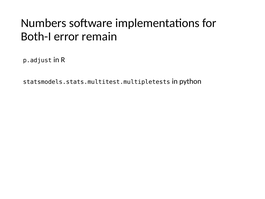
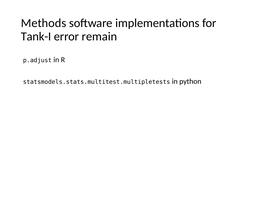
Numbers: Numbers -> Methods
Both-I: Both-I -> Tank-I
